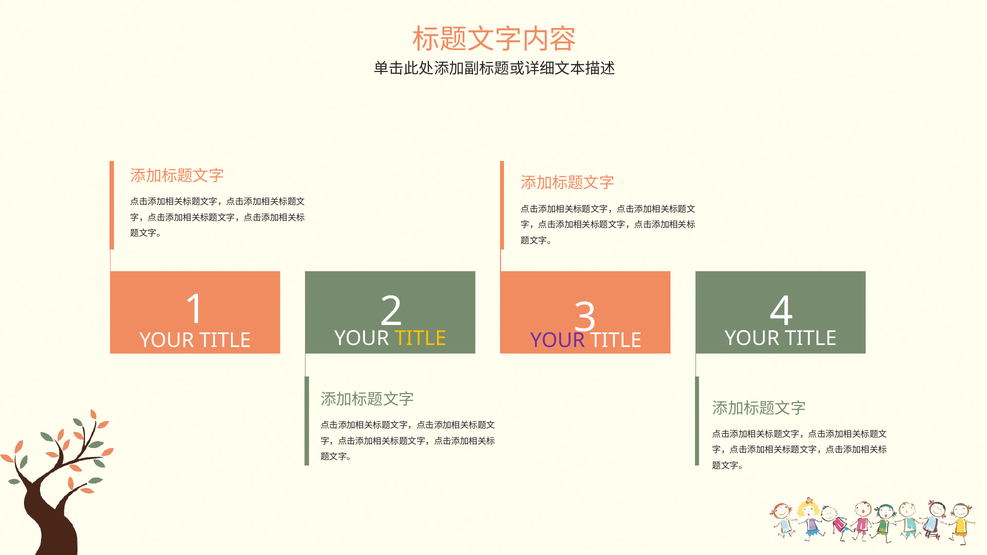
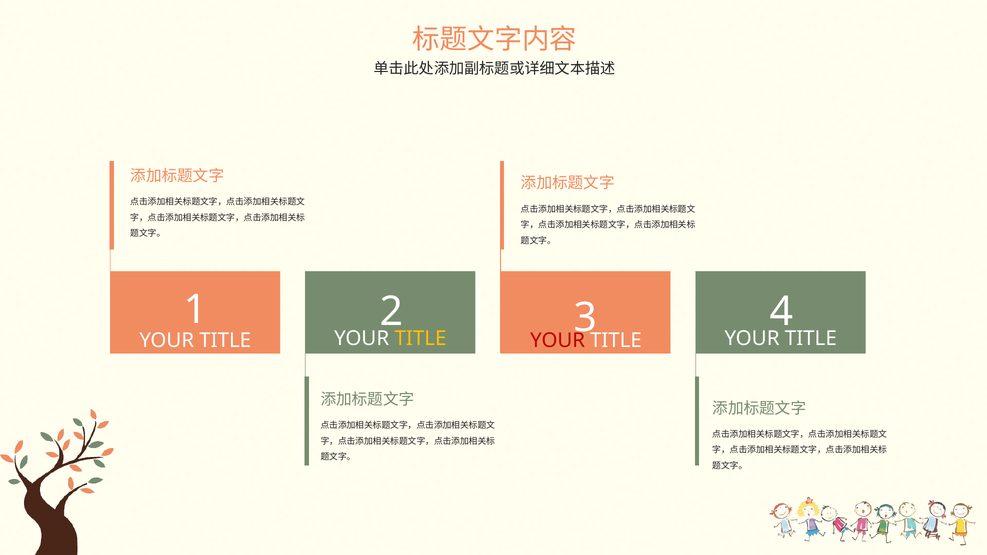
YOUR at (558, 341) colour: purple -> red
